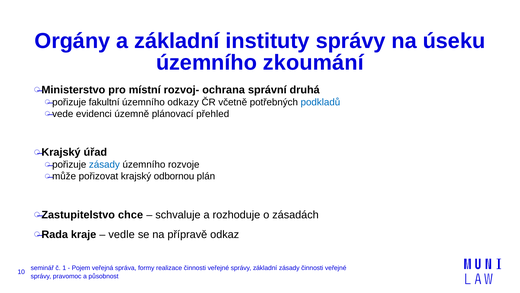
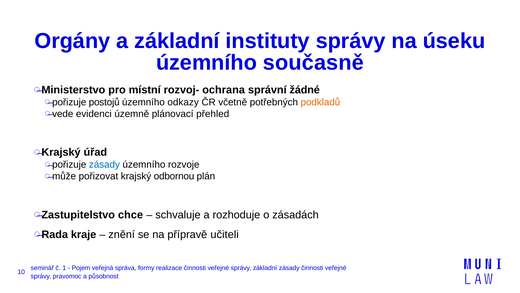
zkoumání: zkoumání -> současně
druhá: druhá -> žádné
fakultní: fakultní -> postojů
podkladů colour: blue -> orange
vedle: vedle -> znění
odkaz: odkaz -> učiteli
